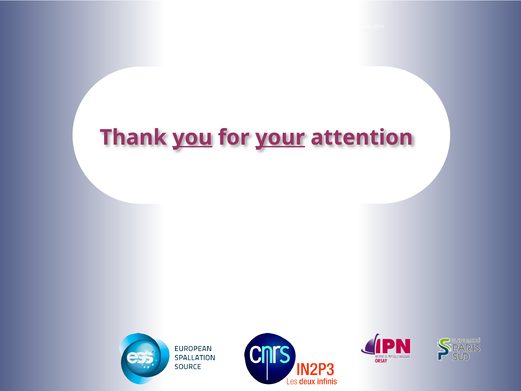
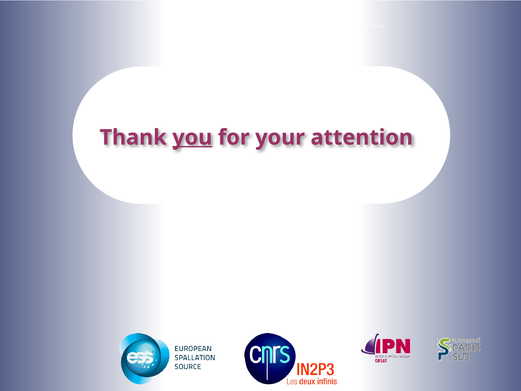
your underline: present -> none
